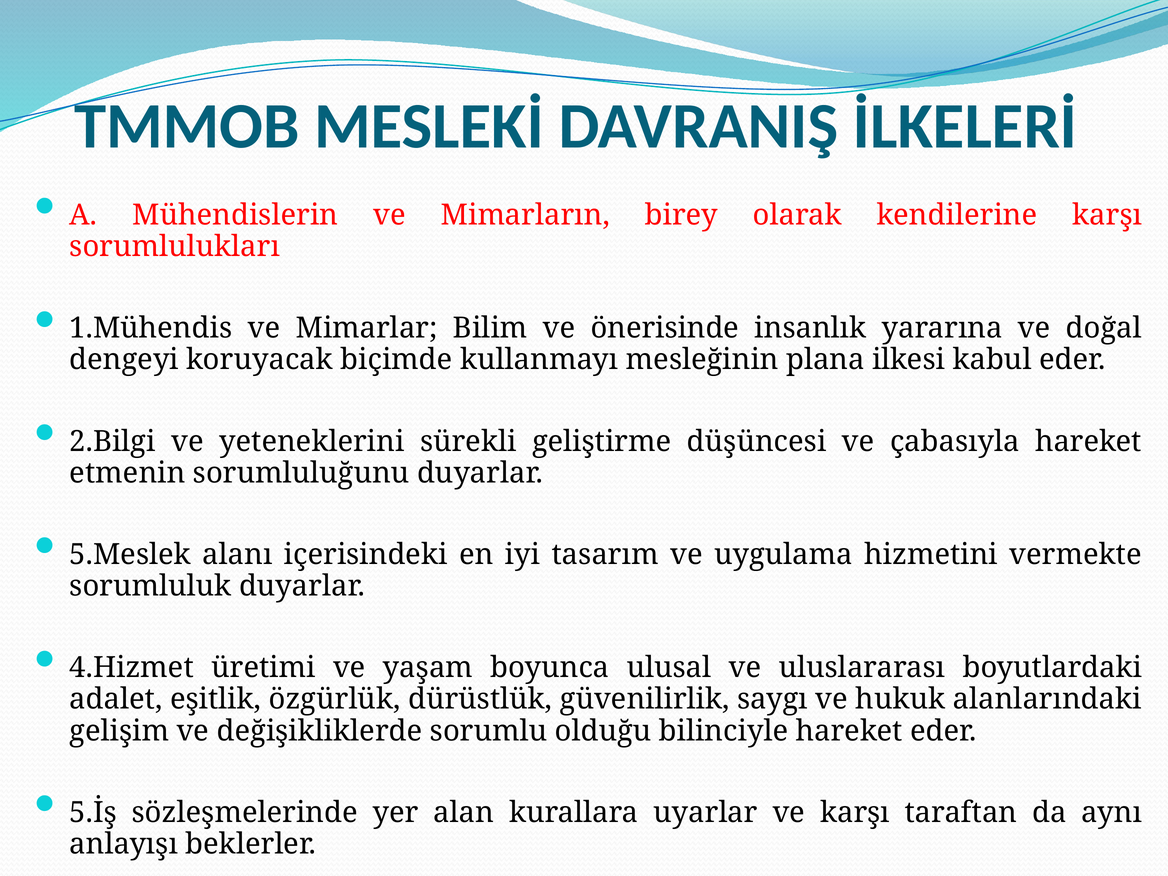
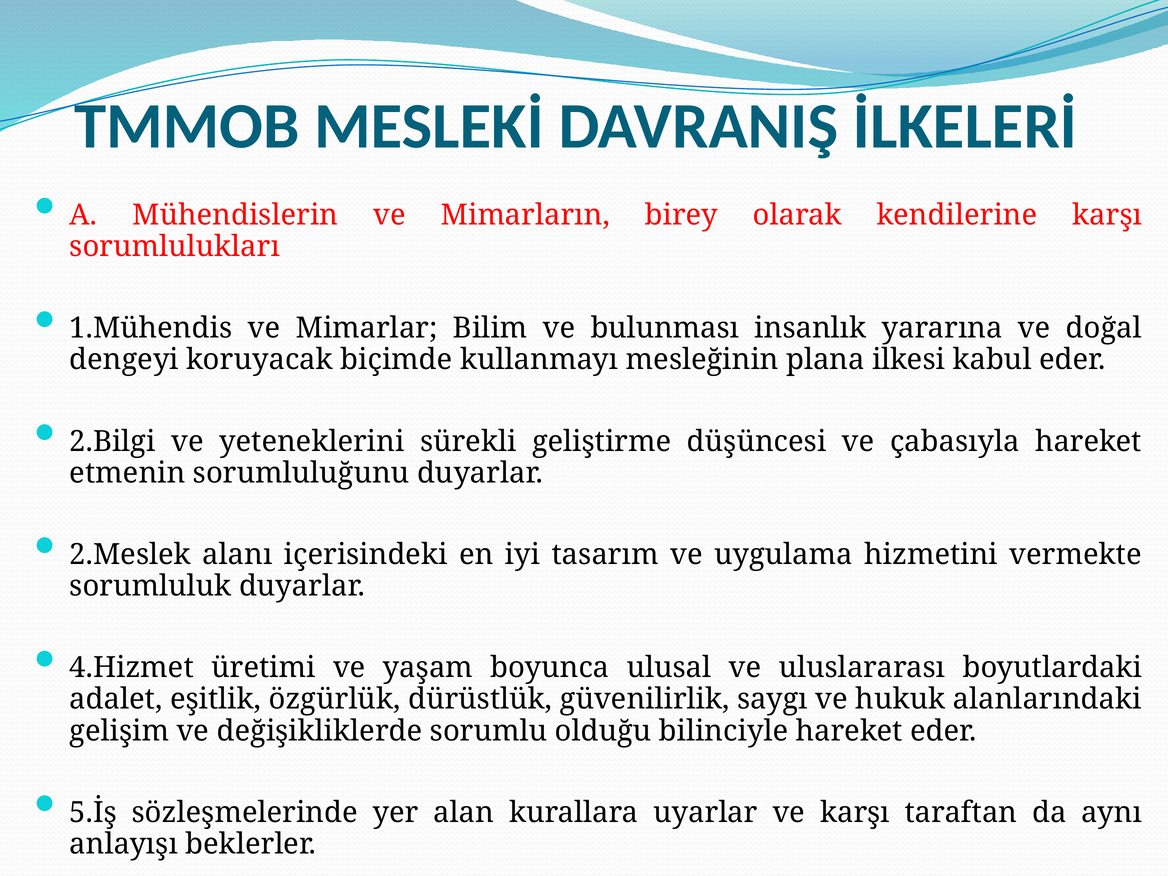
önerisinde: önerisinde -> bulunması
5.Meslek: 5.Meslek -> 2.Meslek
